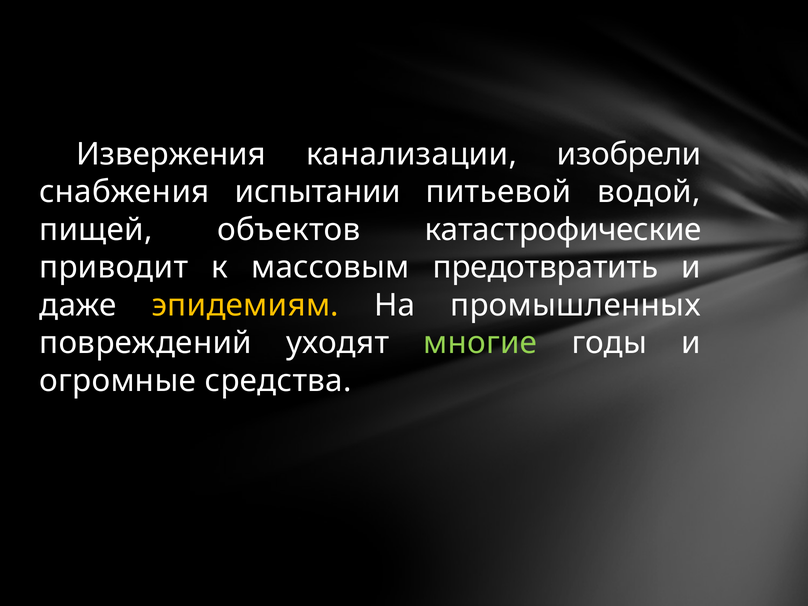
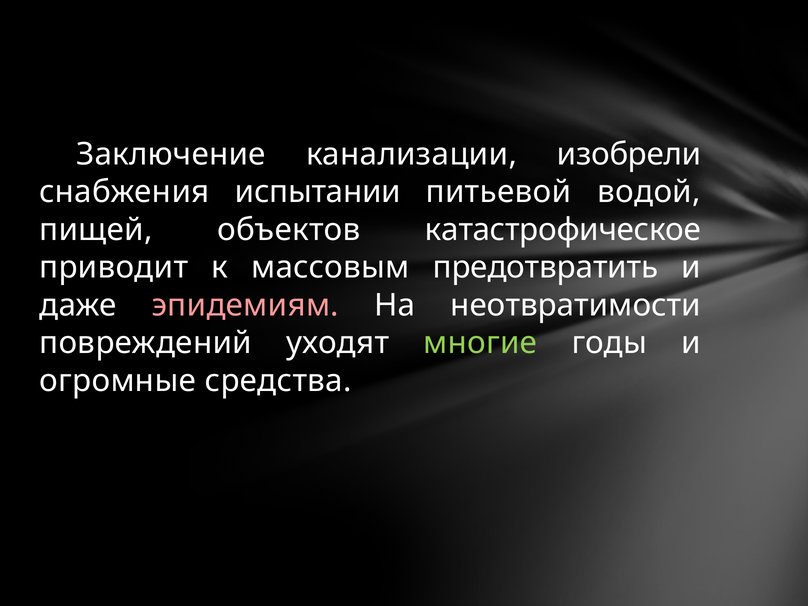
Извержения: Извержения -> Заключение
катастрофические: катастрофические -> катастрофическое
эпидемиям colour: yellow -> pink
промышленных: промышленных -> неотвратимости
